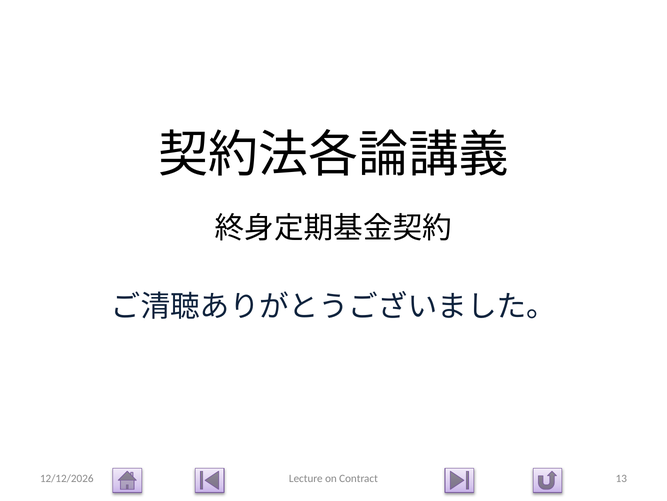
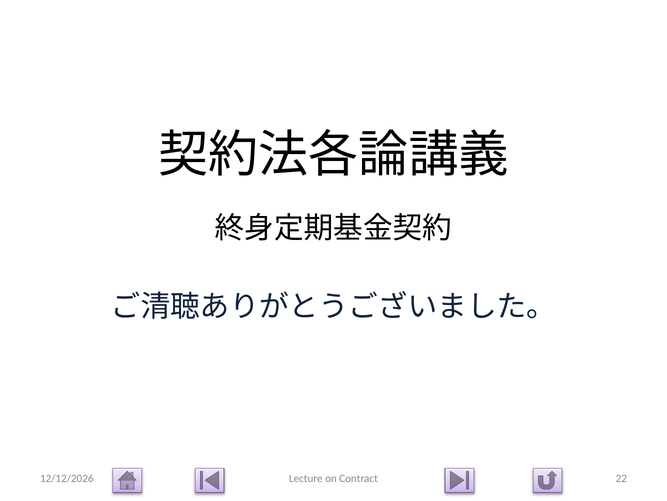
13: 13 -> 22
